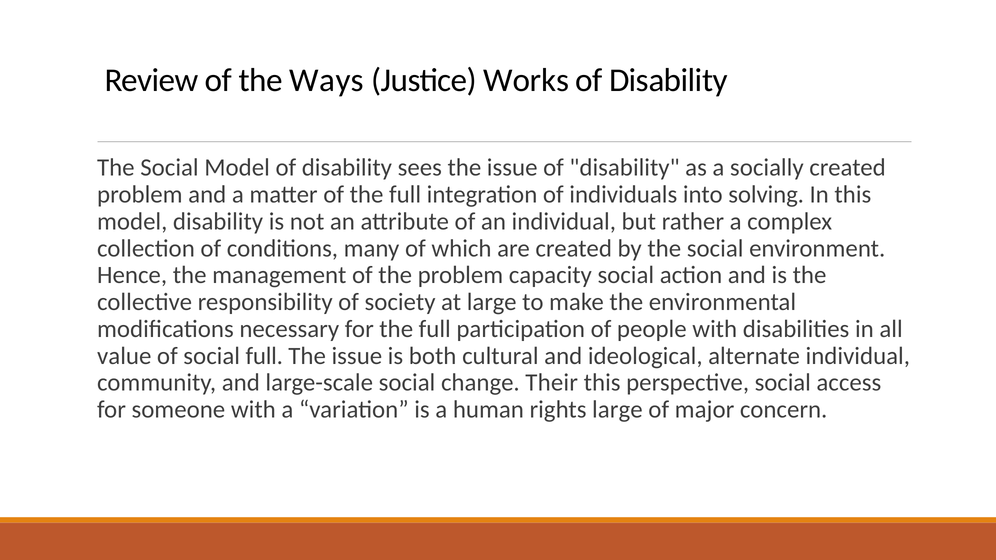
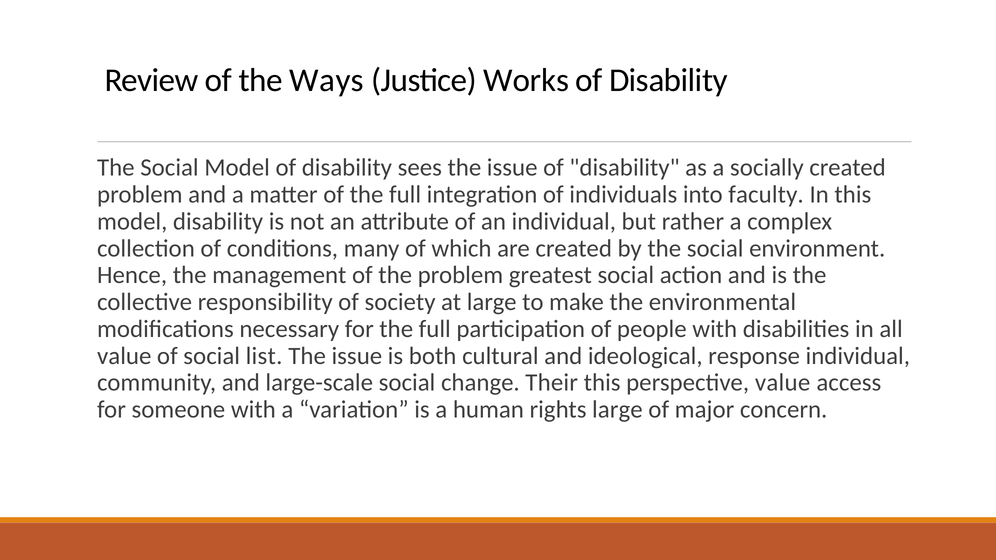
solving: solving -> faculty
capacity: capacity -> greatest
social full: full -> list
alternate: alternate -> response
perspective social: social -> value
